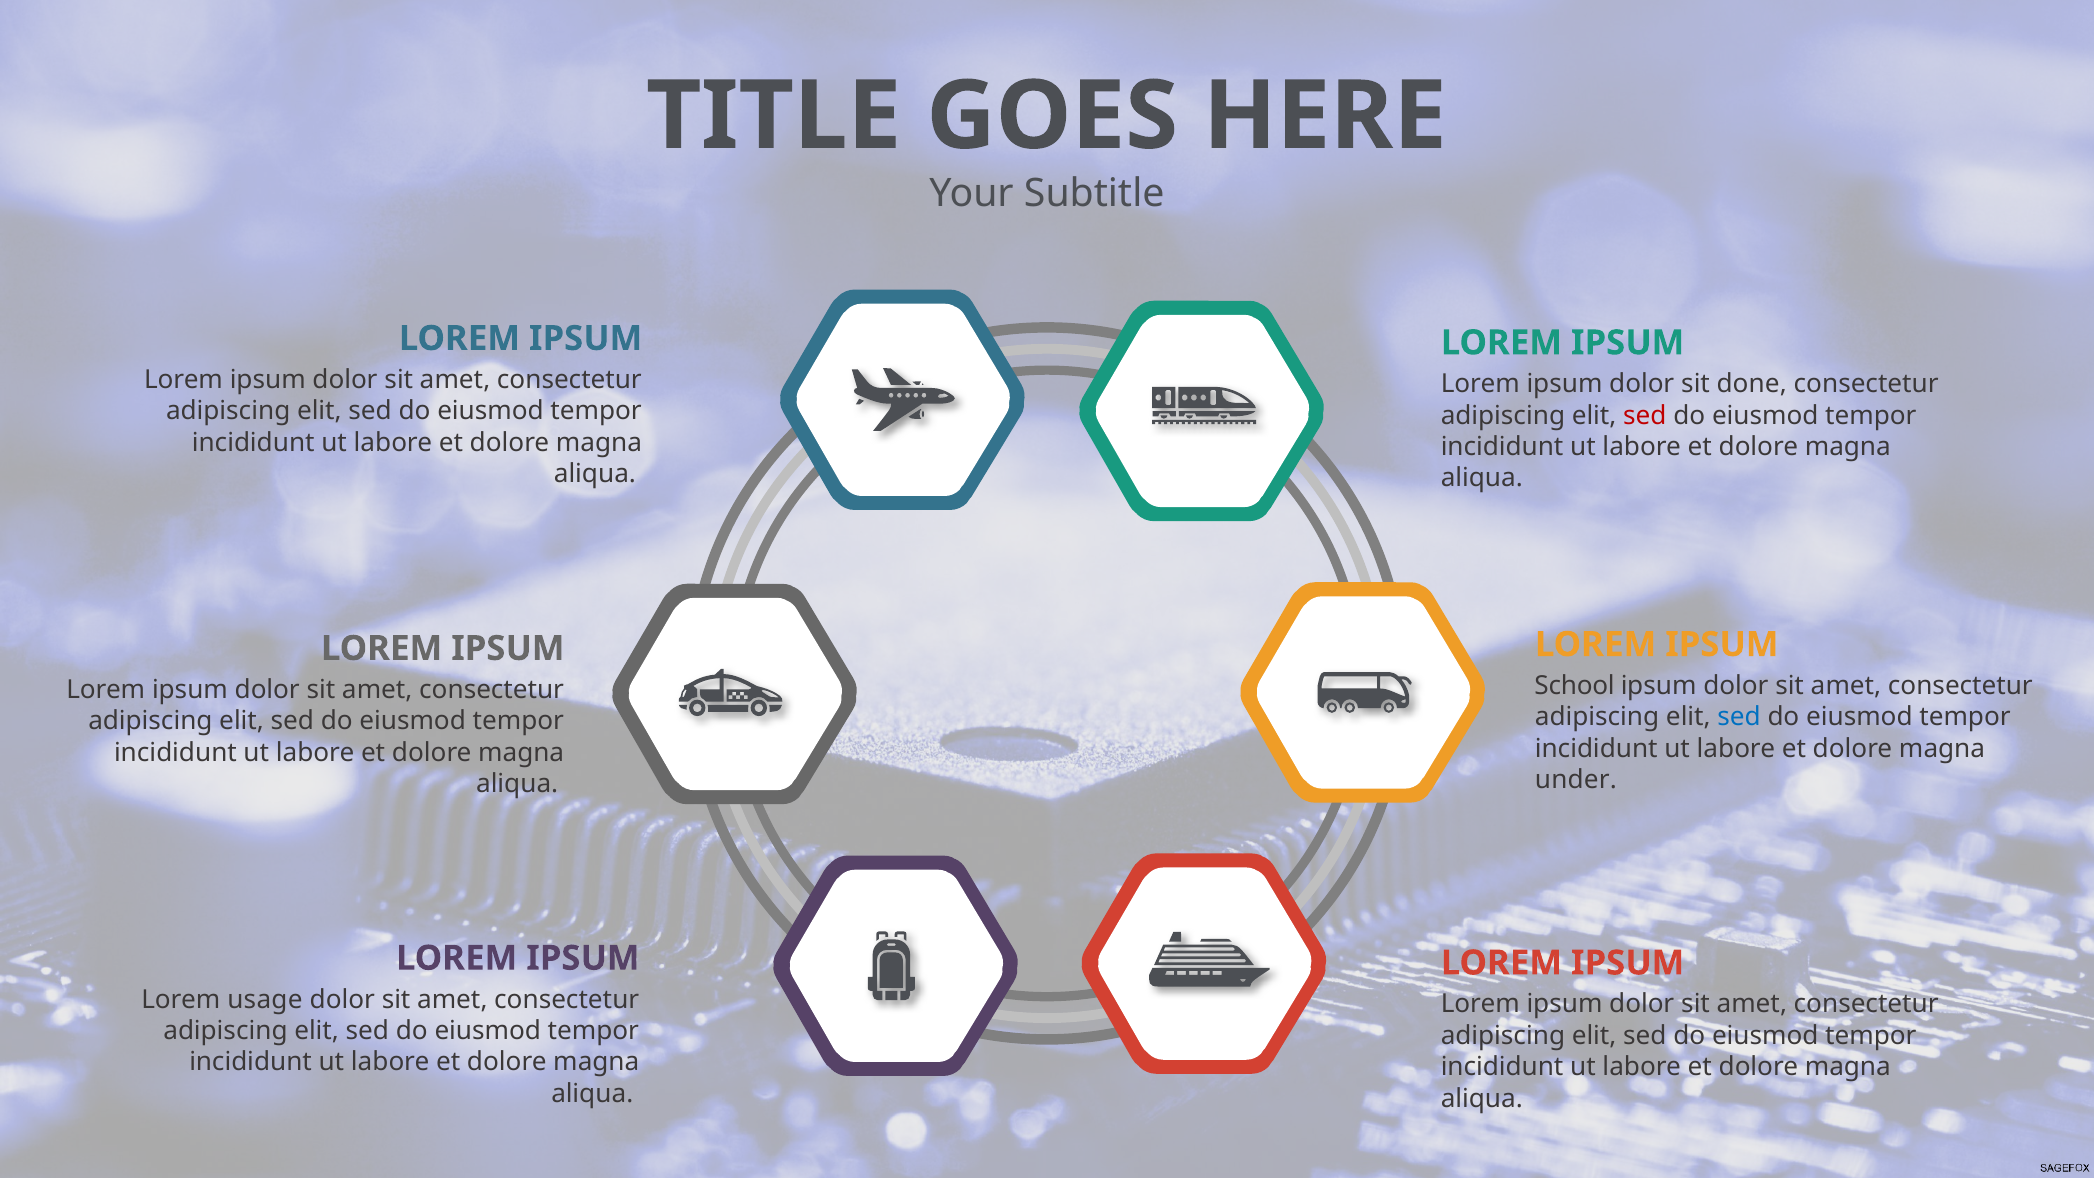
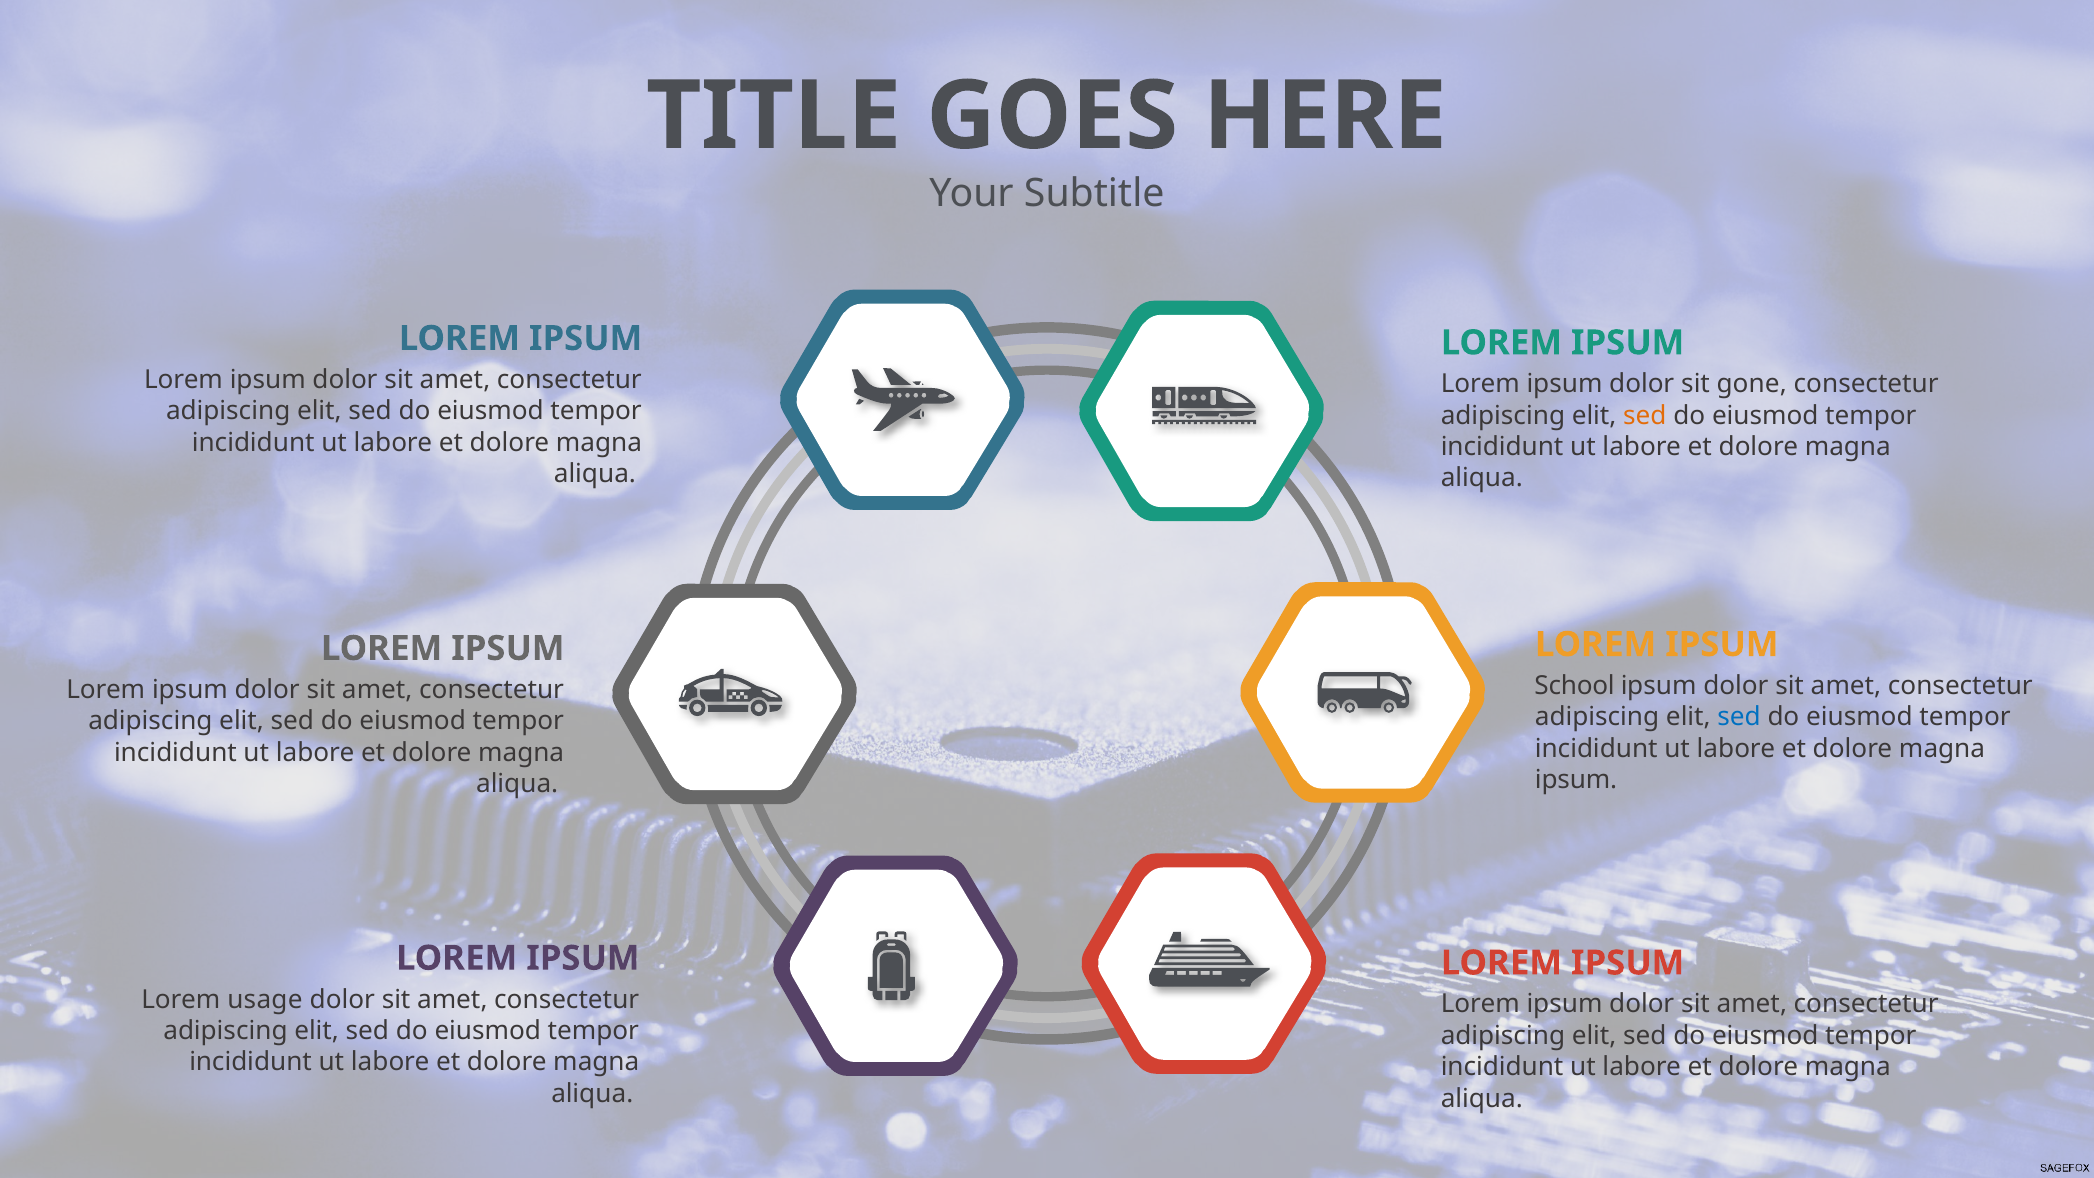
done: done -> gone
sed at (1645, 415) colour: red -> orange
under at (1576, 780): under -> ipsum
